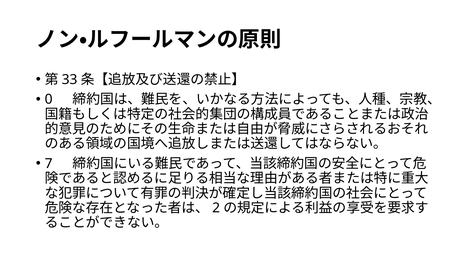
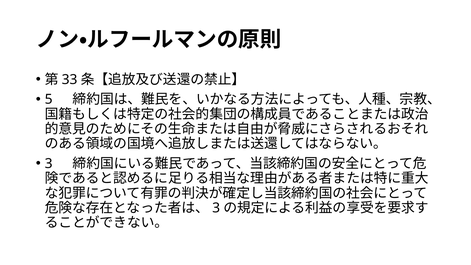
0: 0 -> 5
7 at (49, 163): 7 -> 3
2 at (216, 208): 2 -> 3
